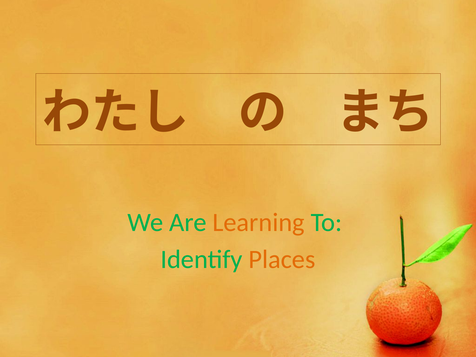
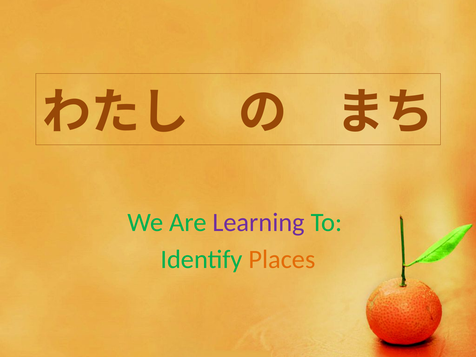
Learning colour: orange -> purple
